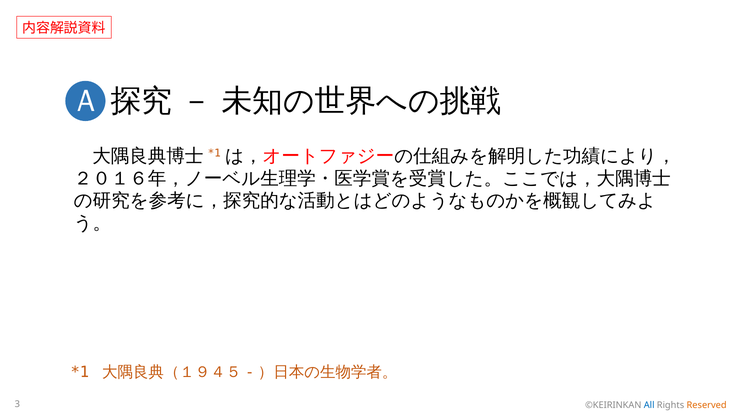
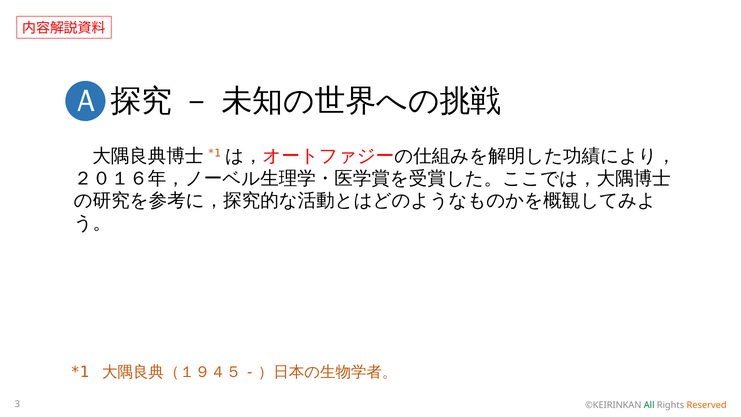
All colour: blue -> green
